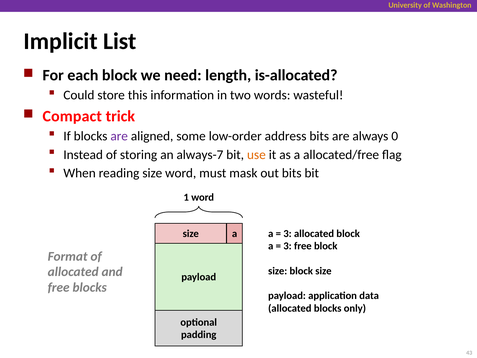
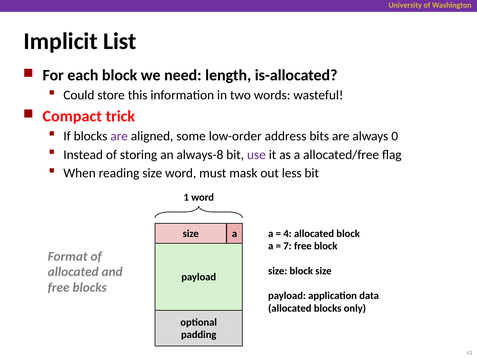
always-7: always-7 -> always-8
use colour: orange -> purple
out bits: bits -> less
3 at (288, 233): 3 -> 4
3 at (288, 246): 3 -> 7
